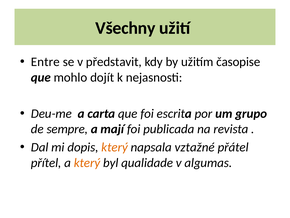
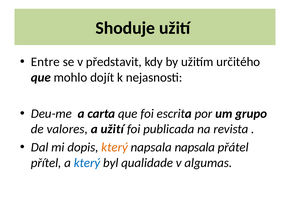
Všechny: Všechny -> Shoduje
časopise: časopise -> určitého
sempre: sempre -> valores
a mají: mají -> užití
napsala vztažné: vztažné -> napsala
který at (87, 162) colour: orange -> blue
